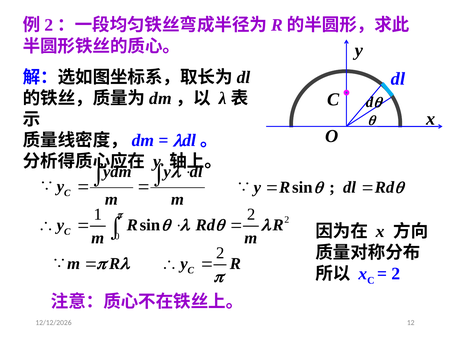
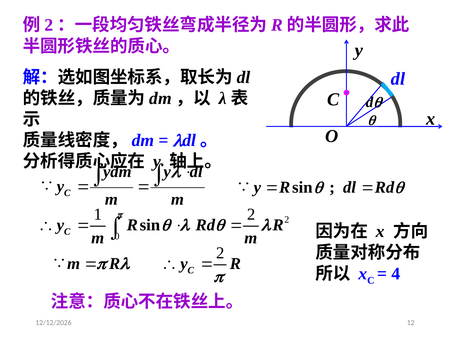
2 at (396, 273): 2 -> 4
